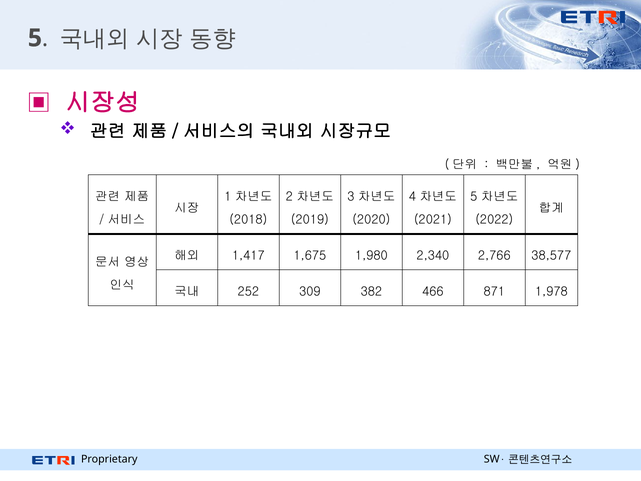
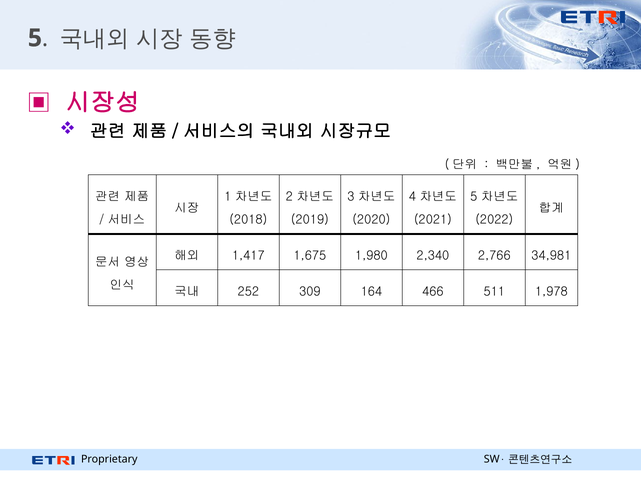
38,577: 38,577 -> 34,981
382: 382 -> 164
871: 871 -> 511
